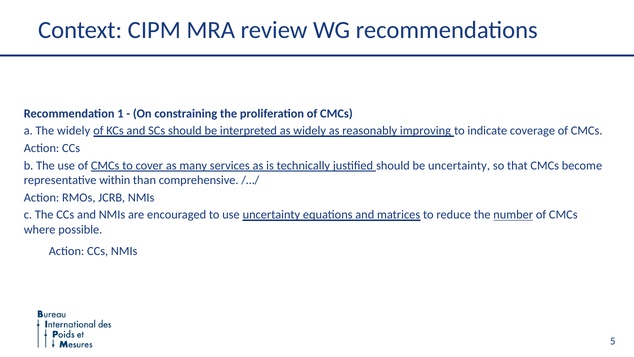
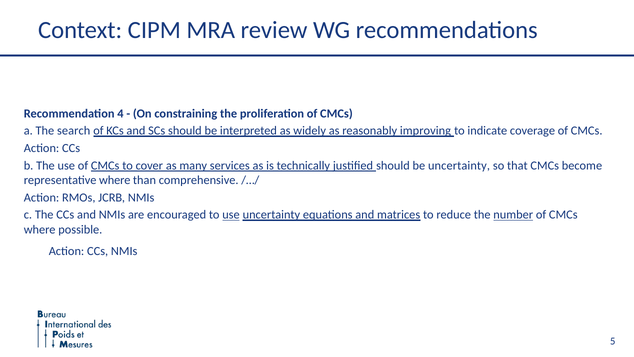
1: 1 -> 4
The widely: widely -> search
representative within: within -> where
use at (231, 215) underline: none -> present
